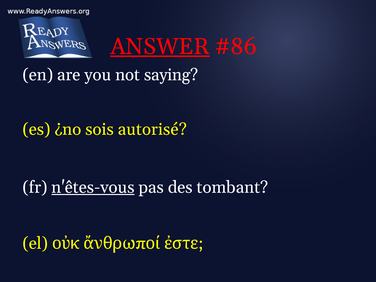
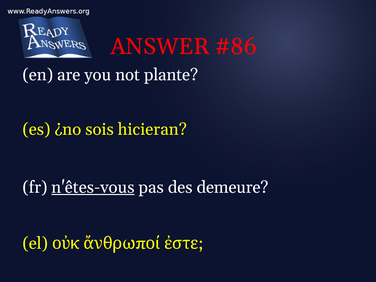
ANSWER underline: present -> none
saying: saying -> plante
autorisé: autorisé -> hicieran
tombant: tombant -> demeure
